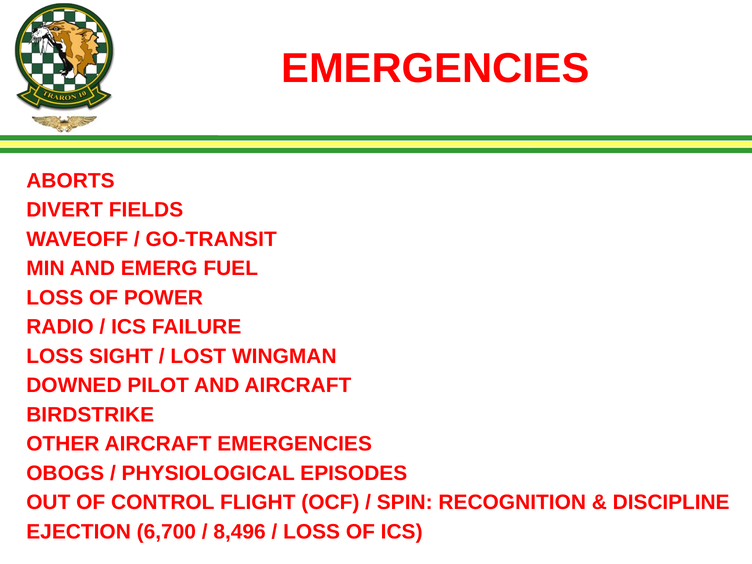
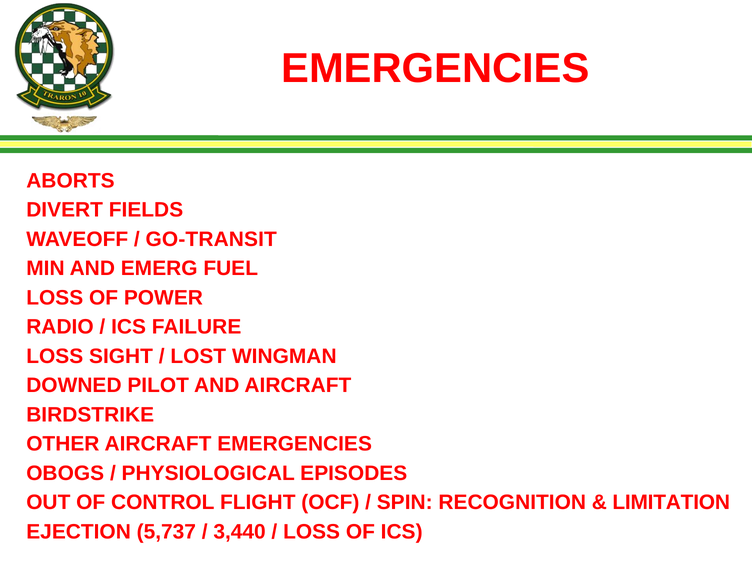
DISCIPLINE: DISCIPLINE -> LIMITATION
6,700: 6,700 -> 5,737
8,496: 8,496 -> 3,440
